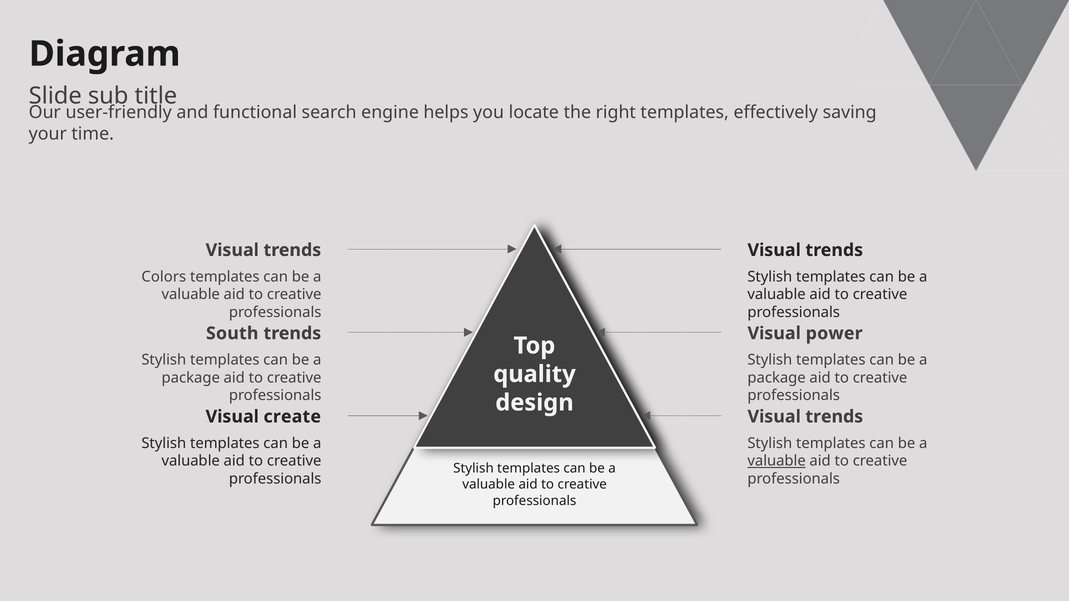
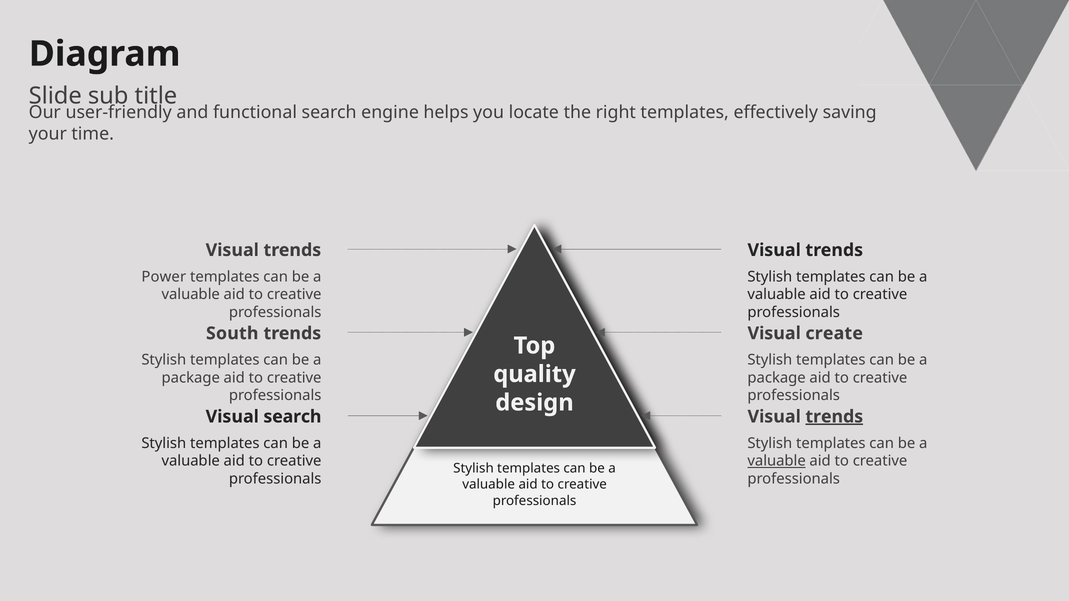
Colors: Colors -> Power
power: power -> create
Visual create: create -> search
trends at (834, 417) underline: none -> present
